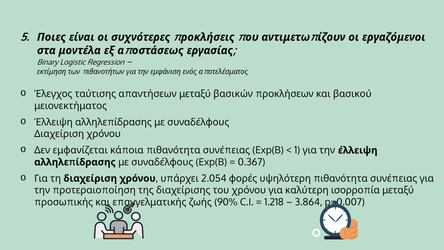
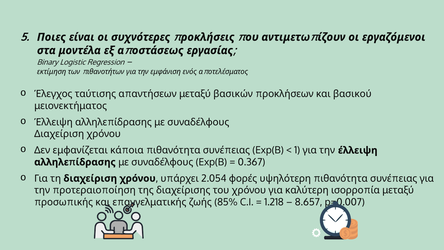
90%: 90% -> 85%
3.864: 3.864 -> 8.657
